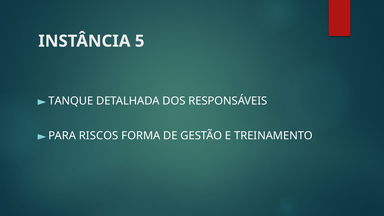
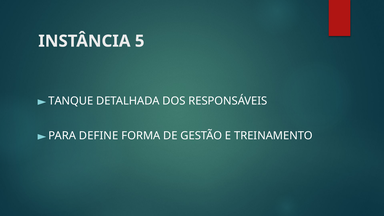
RISCOS: RISCOS -> DEFINE
